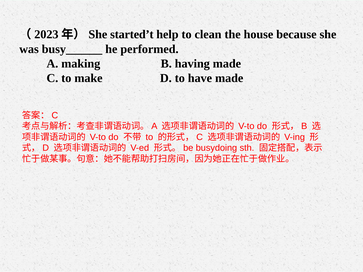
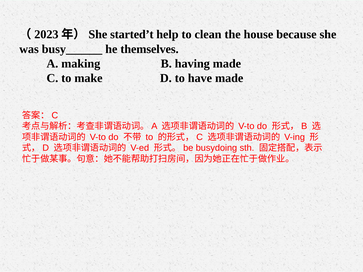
performed: performed -> themselves
